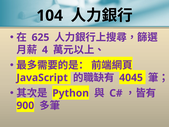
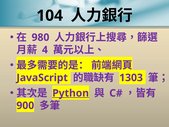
625: 625 -> 980
4045: 4045 -> 1303
Python underline: none -> present
